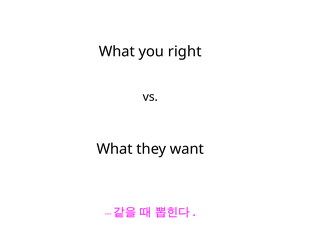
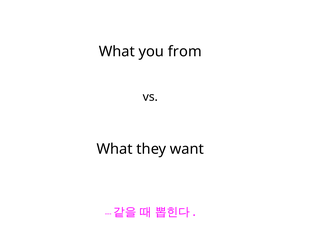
right: right -> from
